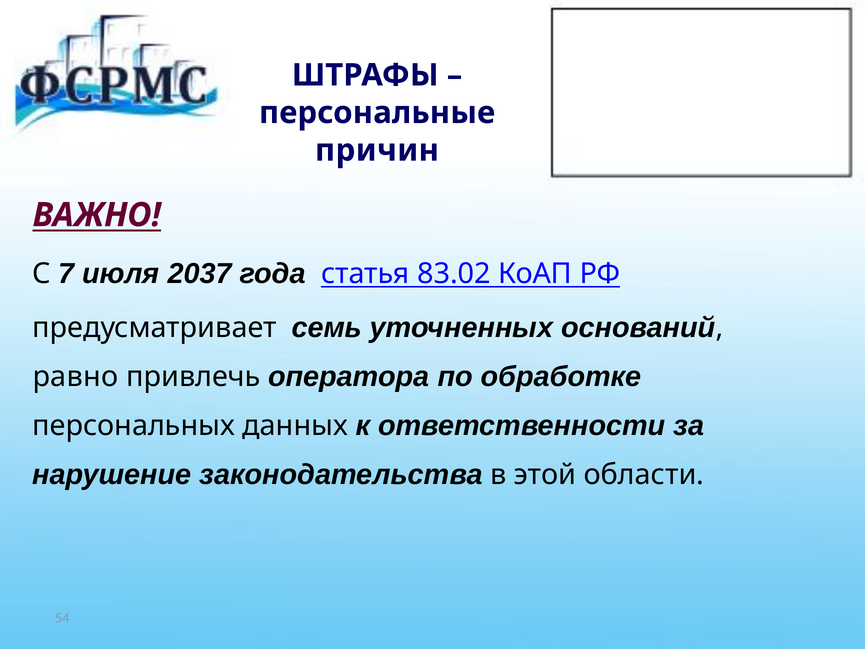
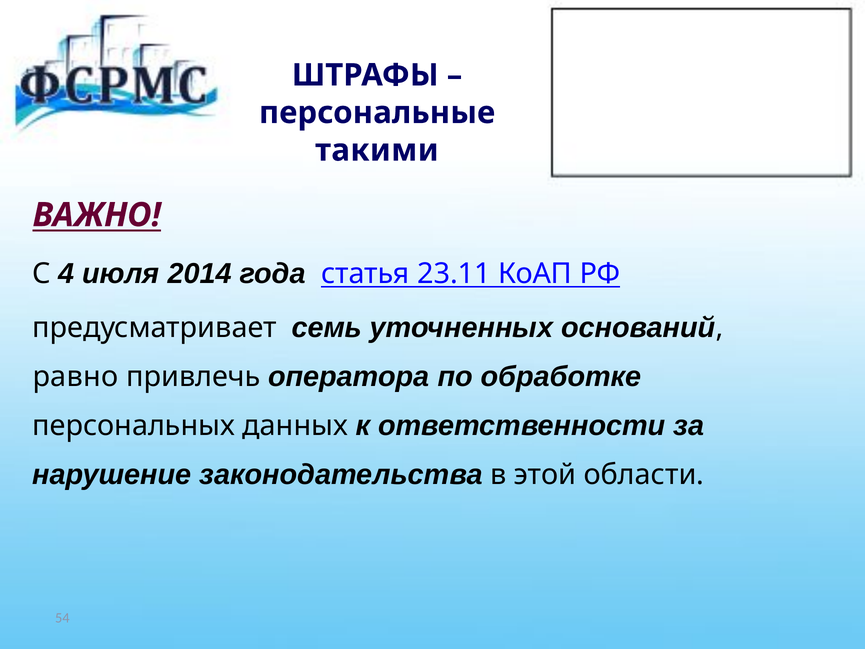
причин: причин -> такими
7: 7 -> 4
2037: 2037 -> 2014
83.02: 83.02 -> 23.11
